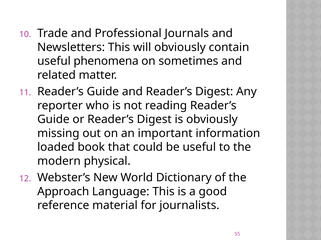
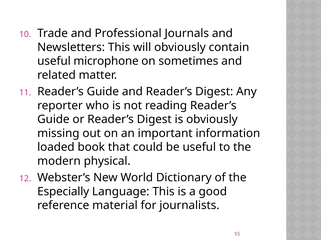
phenomena: phenomena -> microphone
Approach: Approach -> Especially
